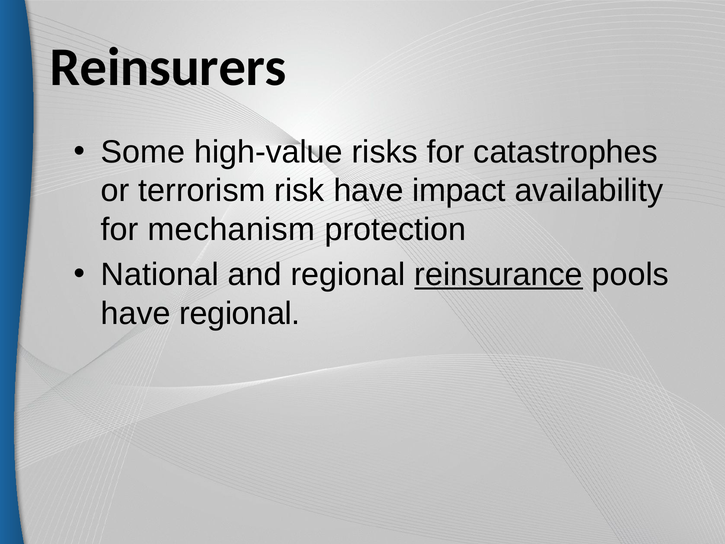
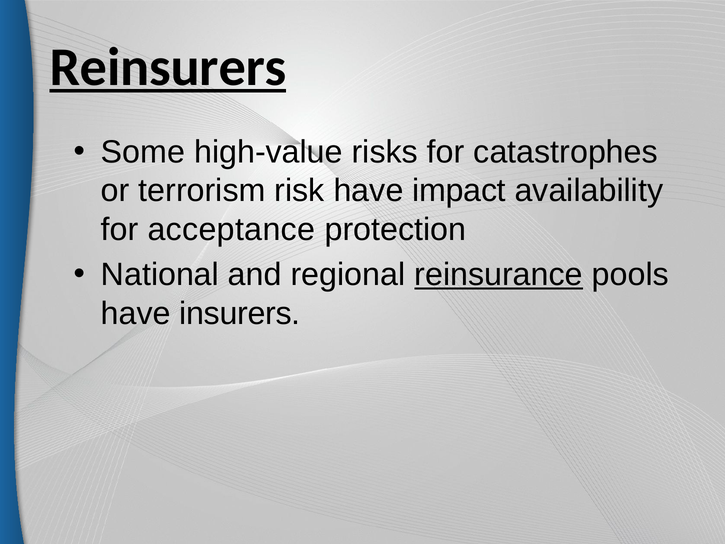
Reinsurers underline: none -> present
mechanism: mechanism -> acceptance
have regional: regional -> insurers
